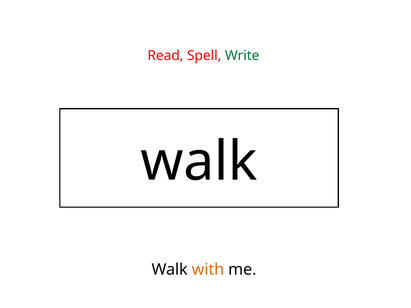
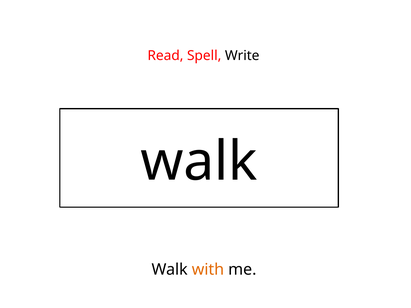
Write colour: green -> black
